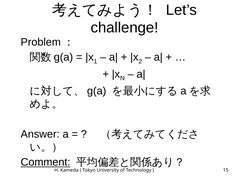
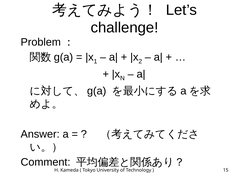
Comment underline: present -> none
